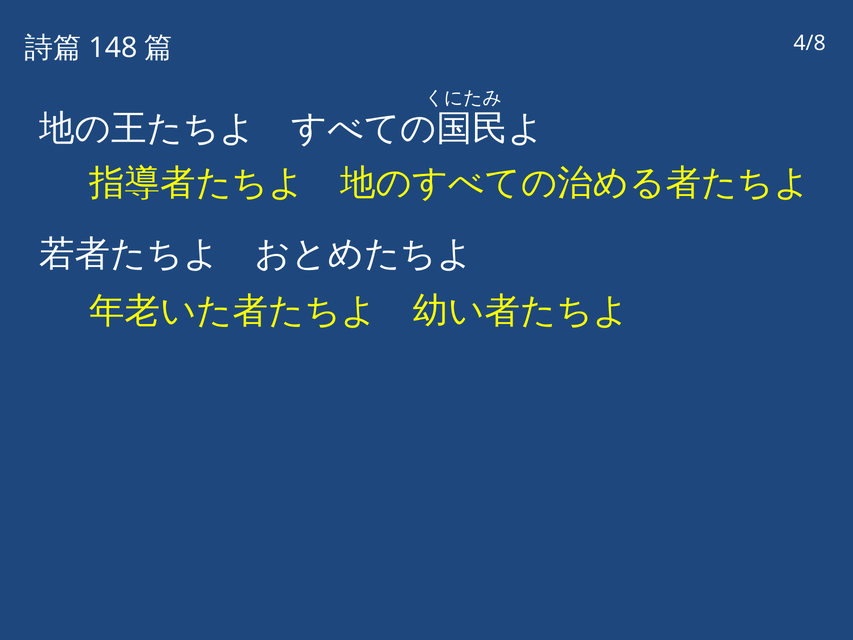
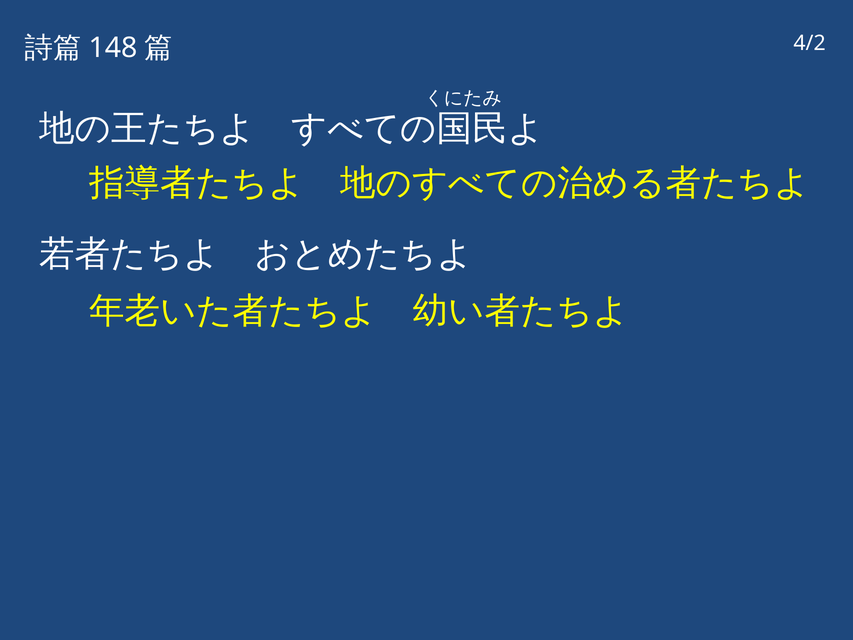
4/8: 4/8 -> 4/2
